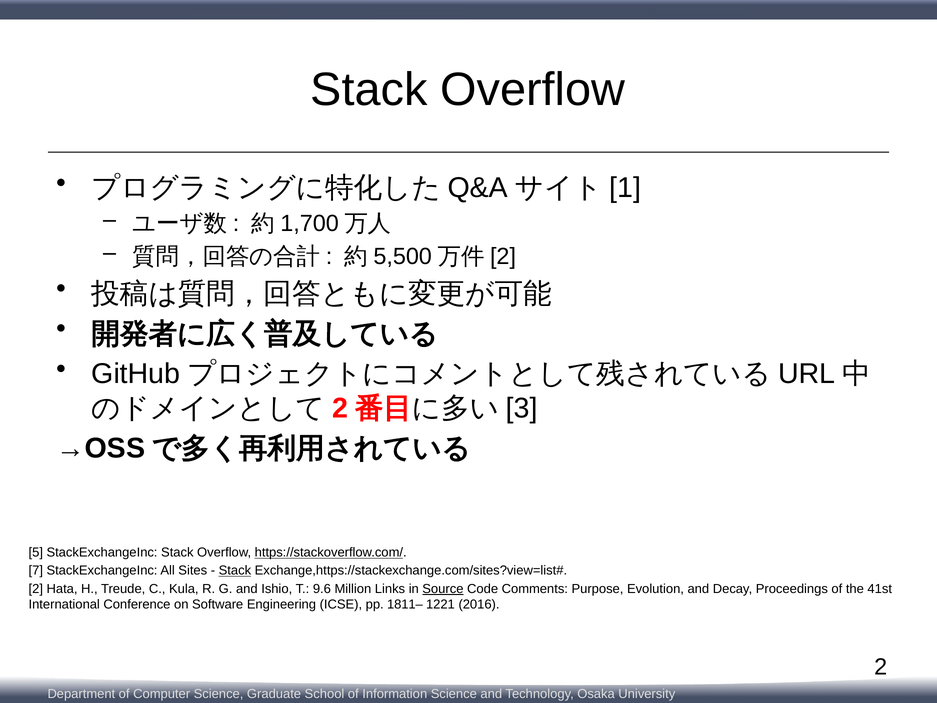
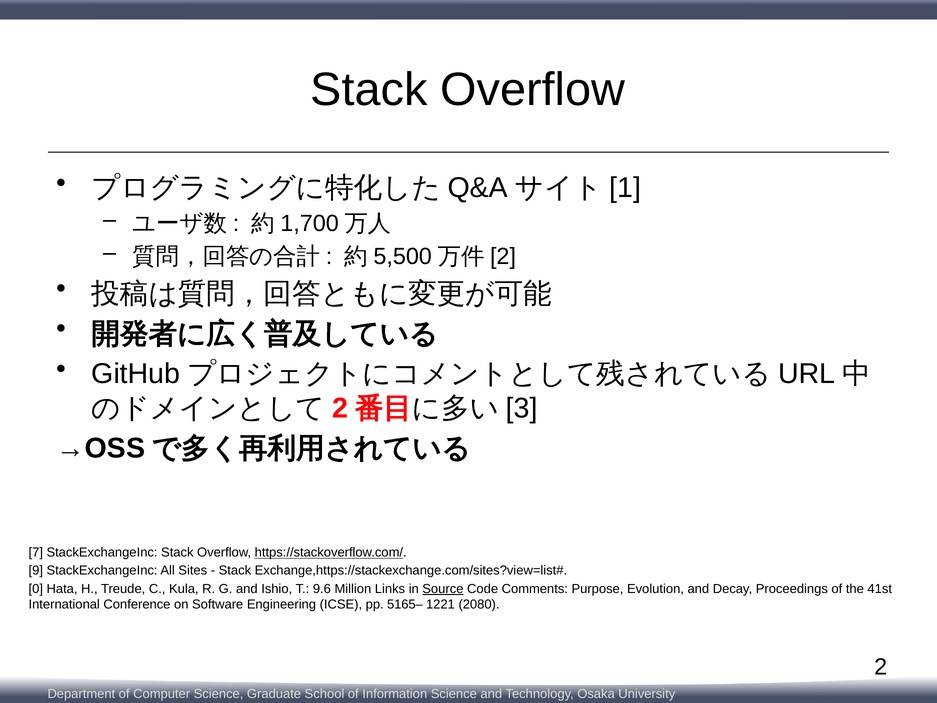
5: 5 -> 7
7: 7 -> 9
Stack at (235, 570) underline: present -> none
2 at (36, 589): 2 -> 0
1811–: 1811– -> 5165–
2016: 2016 -> 2080
